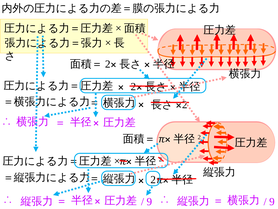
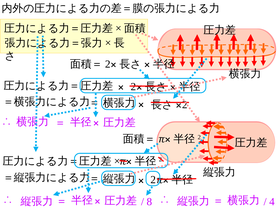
9 at (149, 201): 9 -> 8
9 at (272, 201): 9 -> 4
